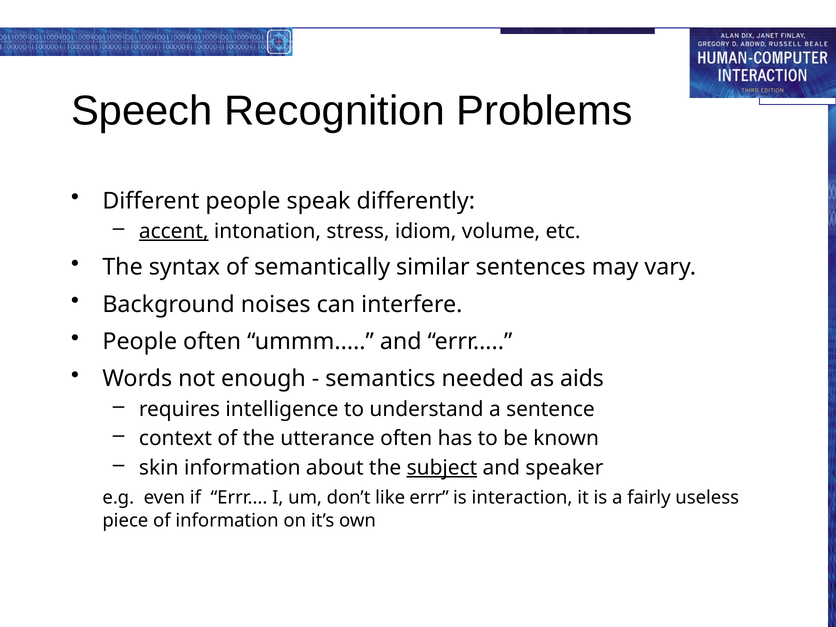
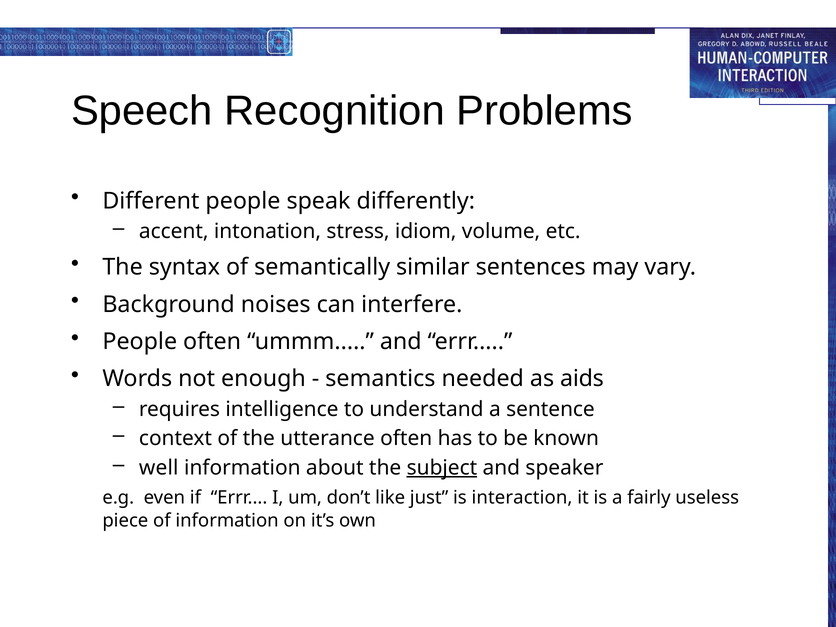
accent underline: present -> none
skin: skin -> well
like errr: errr -> just
